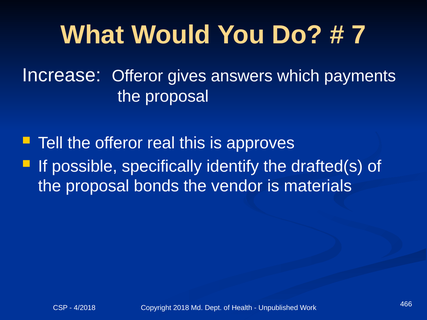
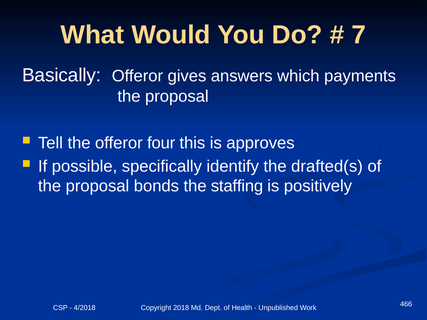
Increase: Increase -> Basically
real: real -> four
vendor: vendor -> staffing
materials: materials -> positively
